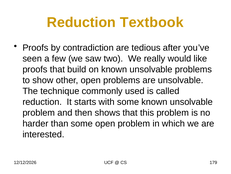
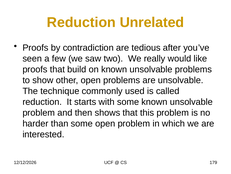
Textbook: Textbook -> Unrelated
